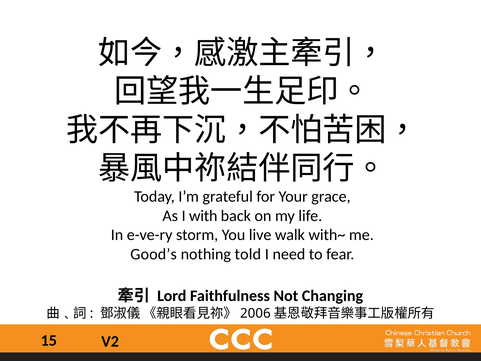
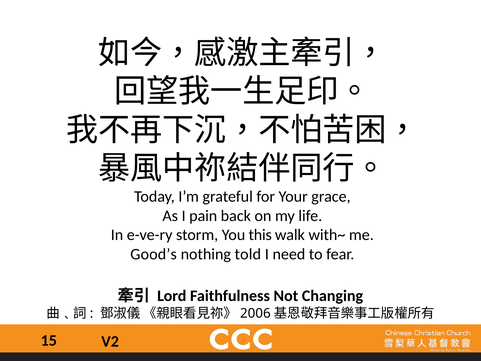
with: with -> pain
live: live -> this
